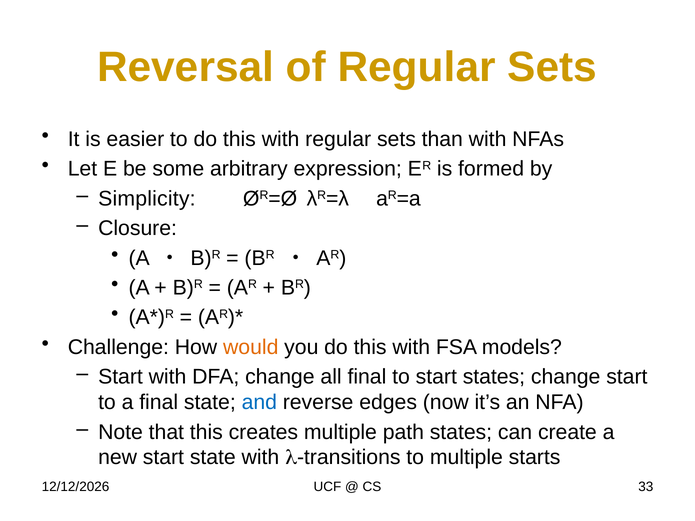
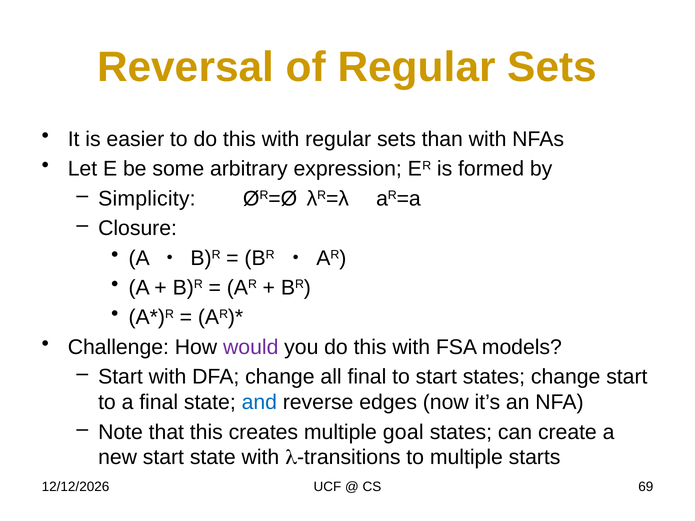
would colour: orange -> purple
path: path -> goal
33: 33 -> 69
